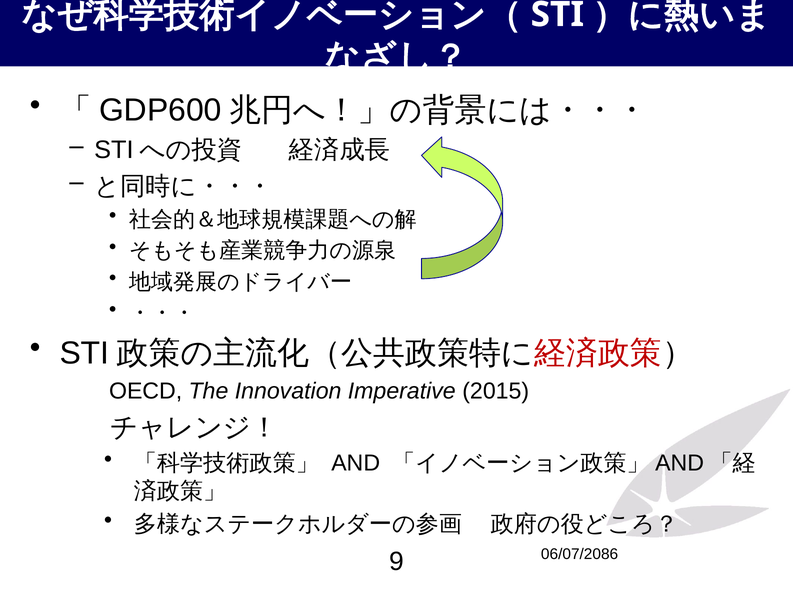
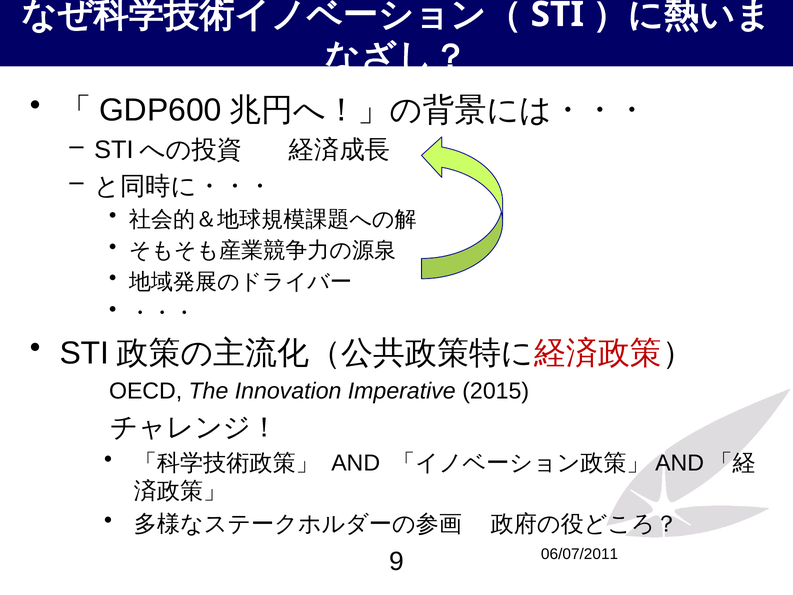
06/07/2086: 06/07/2086 -> 06/07/2011
